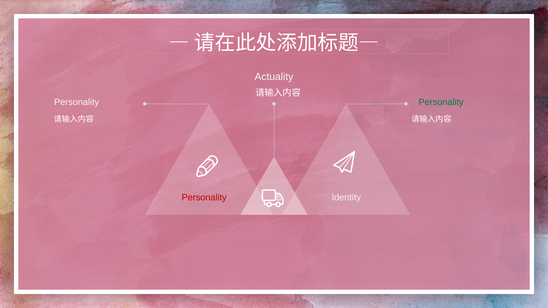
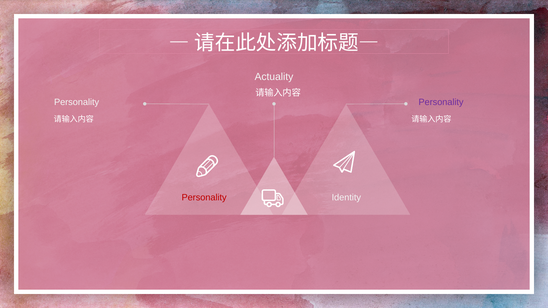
Personality at (441, 102) colour: green -> purple
